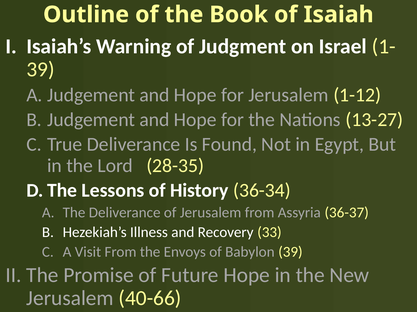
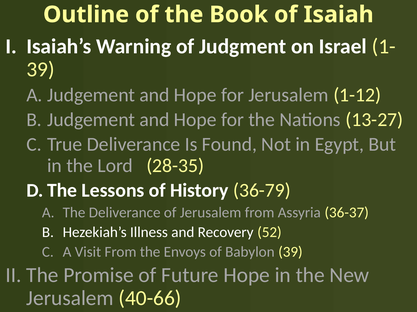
36-34: 36-34 -> 36-79
33: 33 -> 52
